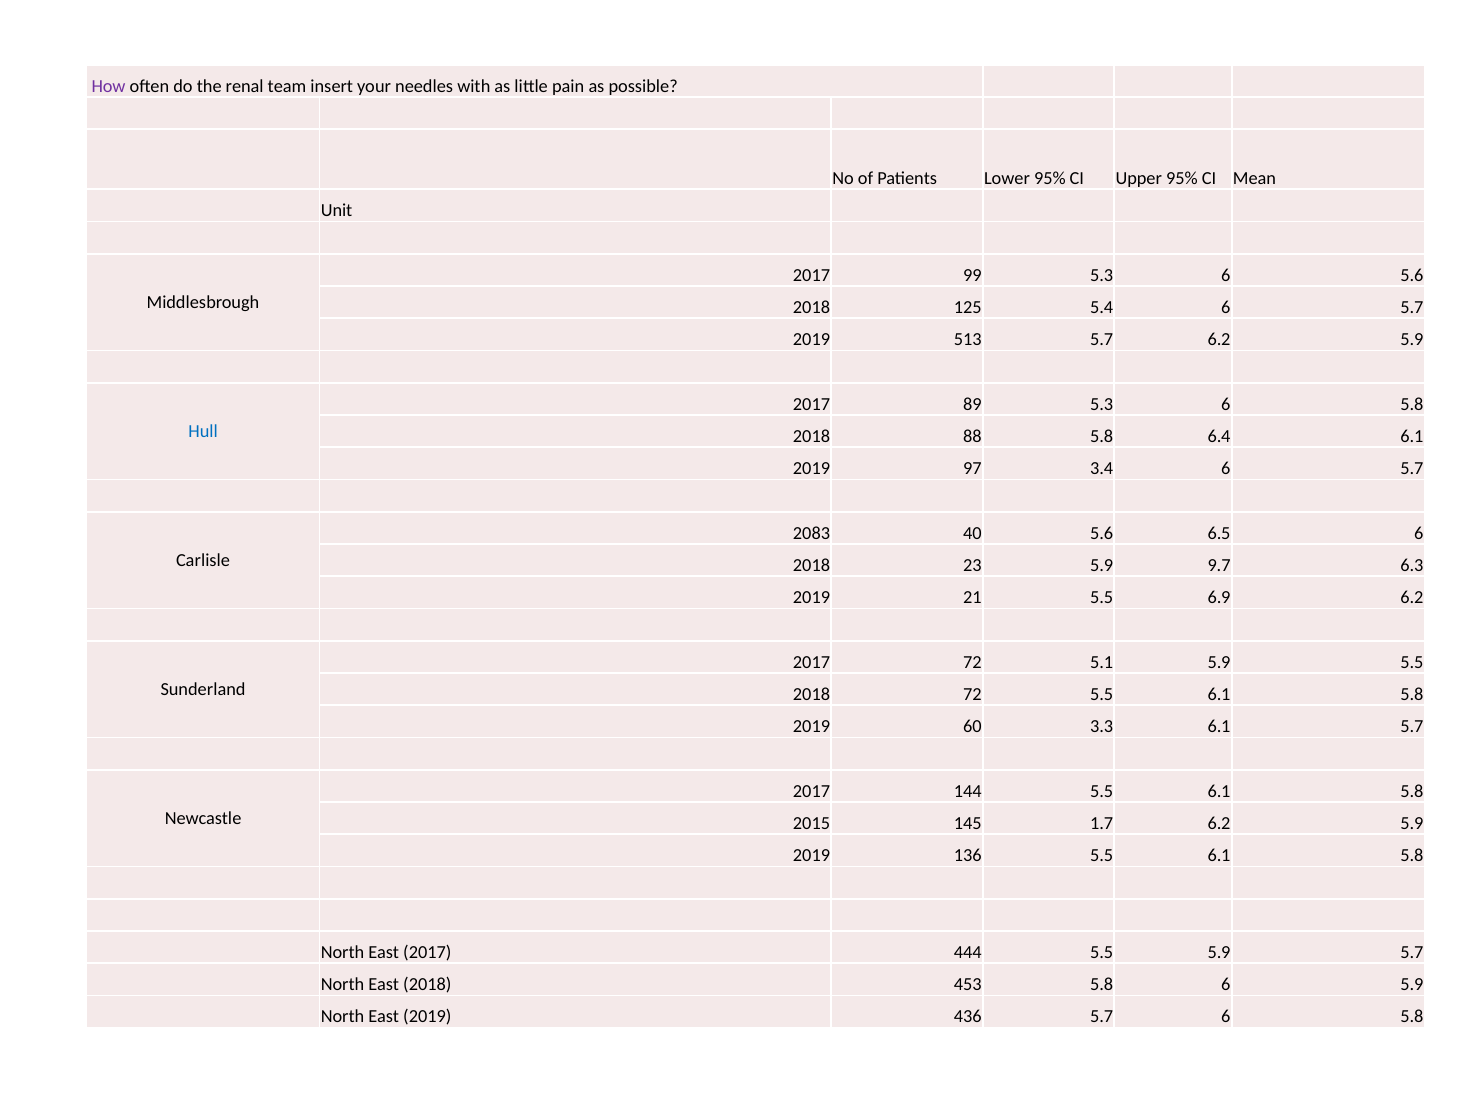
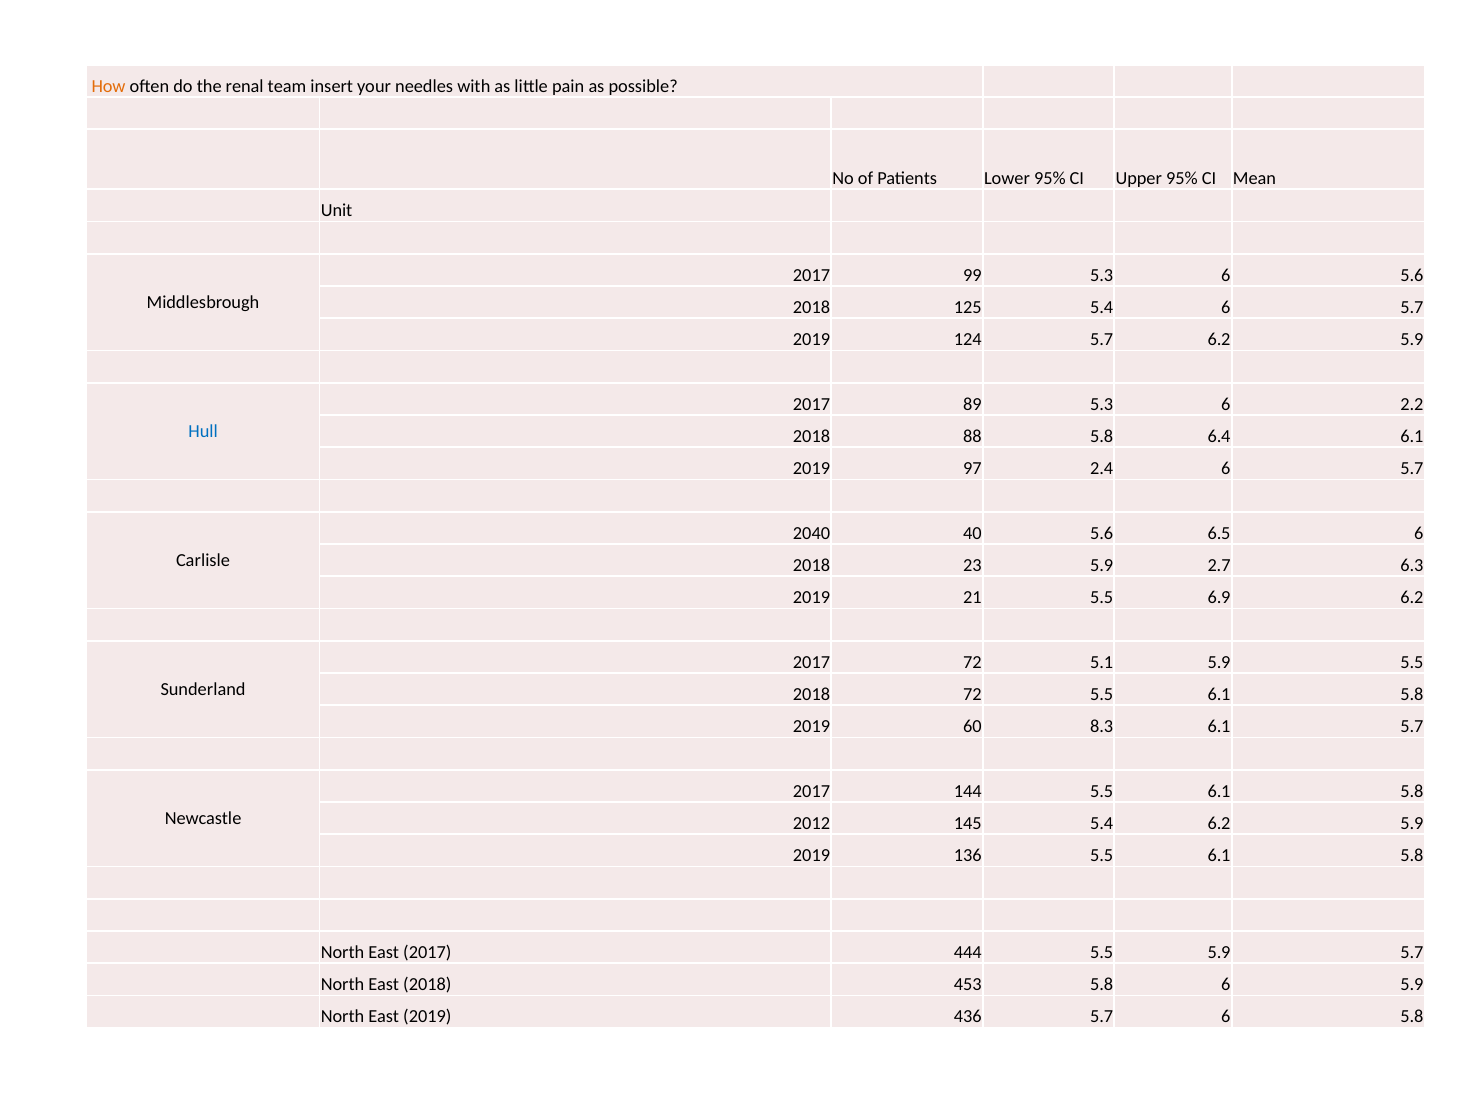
How colour: purple -> orange
513: 513 -> 124
5.3 6 5.8: 5.8 -> 2.2
3.4: 3.4 -> 2.4
2083: 2083 -> 2040
9.7: 9.7 -> 2.7
3.3: 3.3 -> 8.3
2015: 2015 -> 2012
145 1.7: 1.7 -> 5.4
